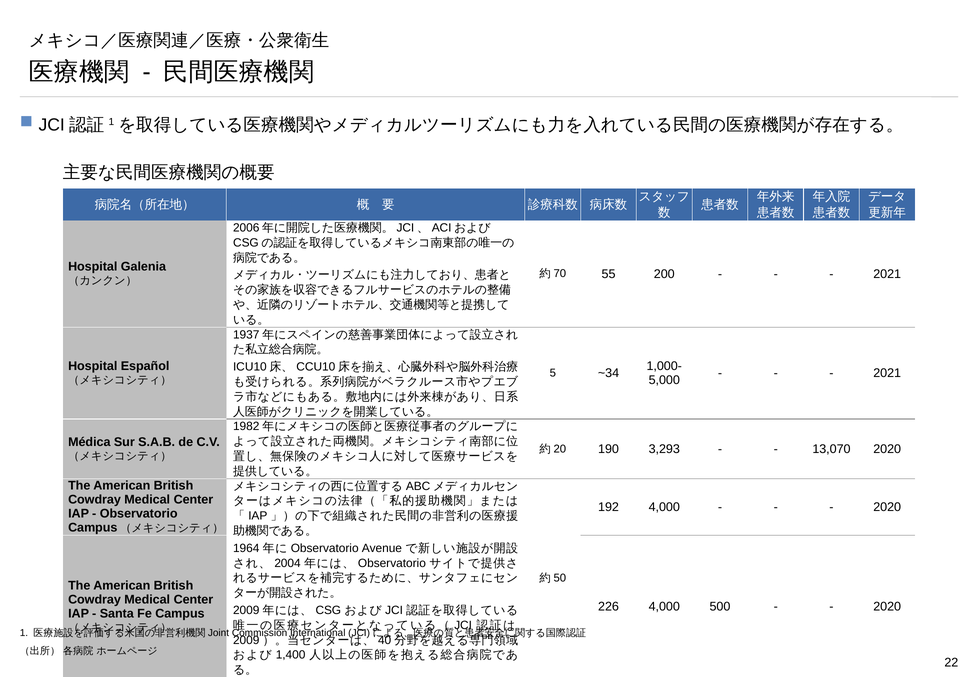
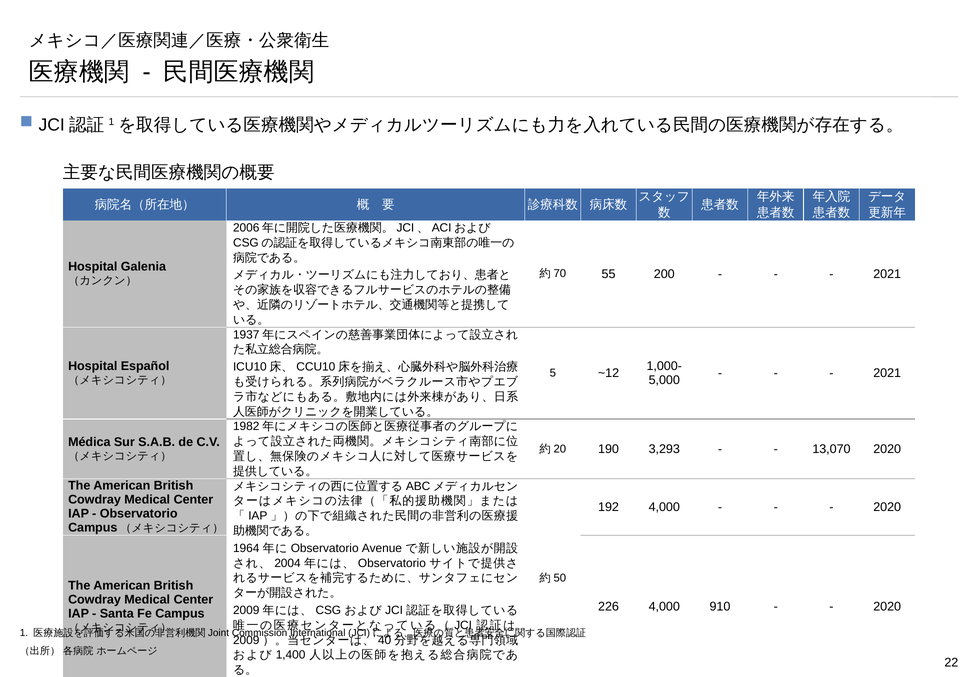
~34: ~34 -> ~12
500: 500 -> 910
